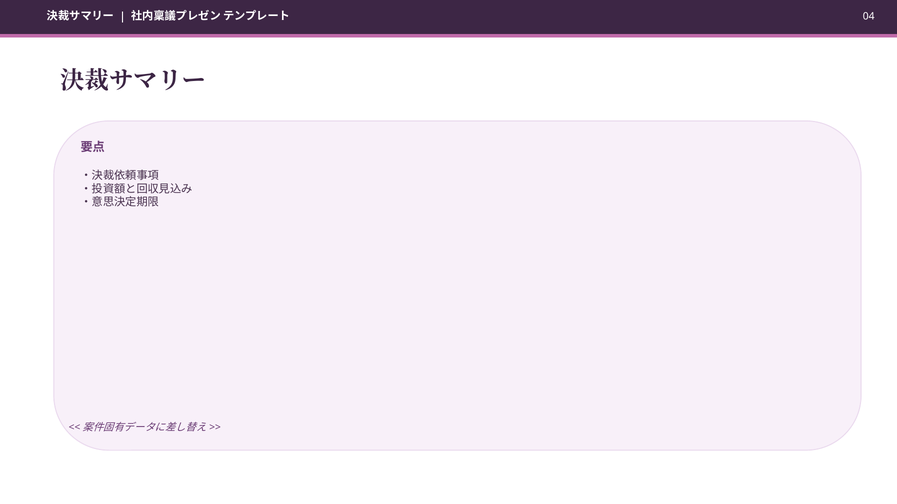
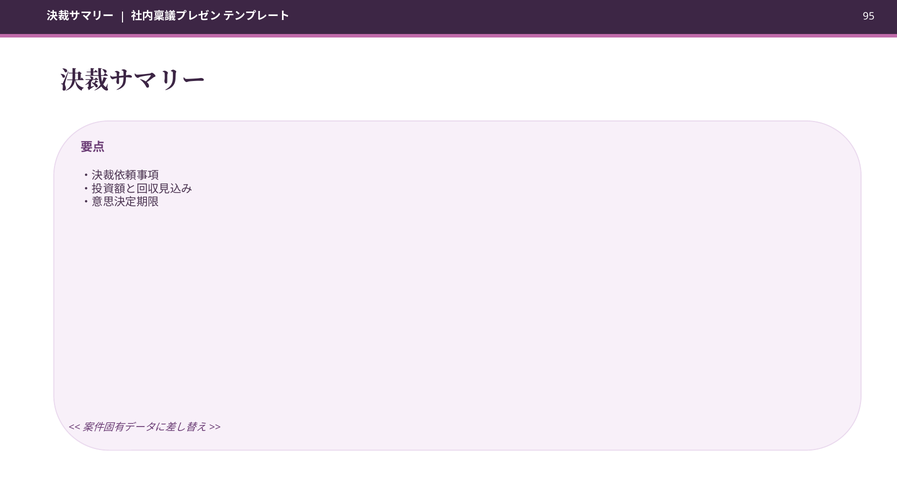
04: 04 -> 95
